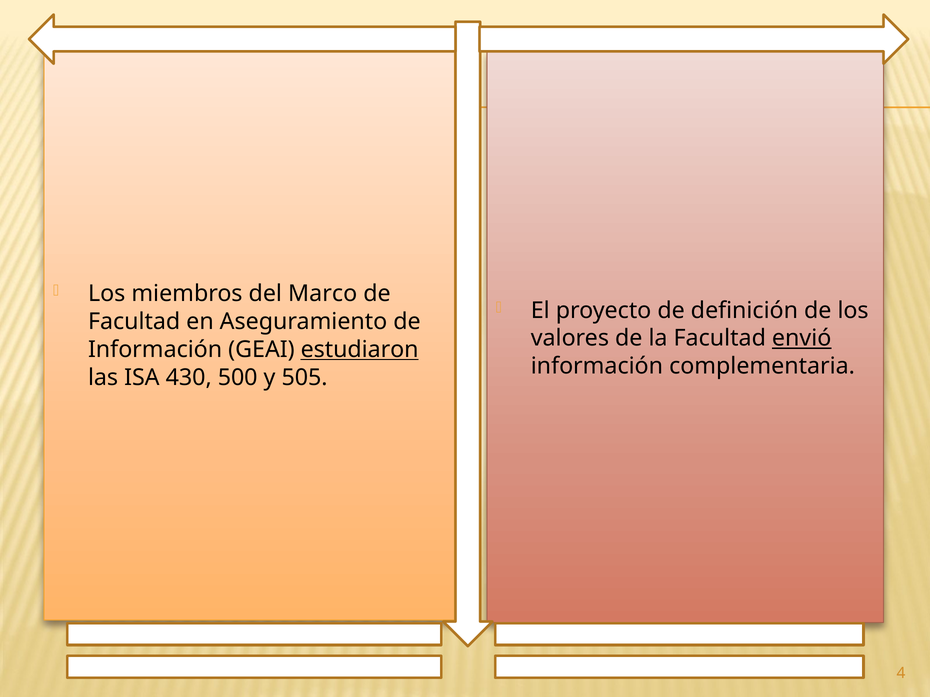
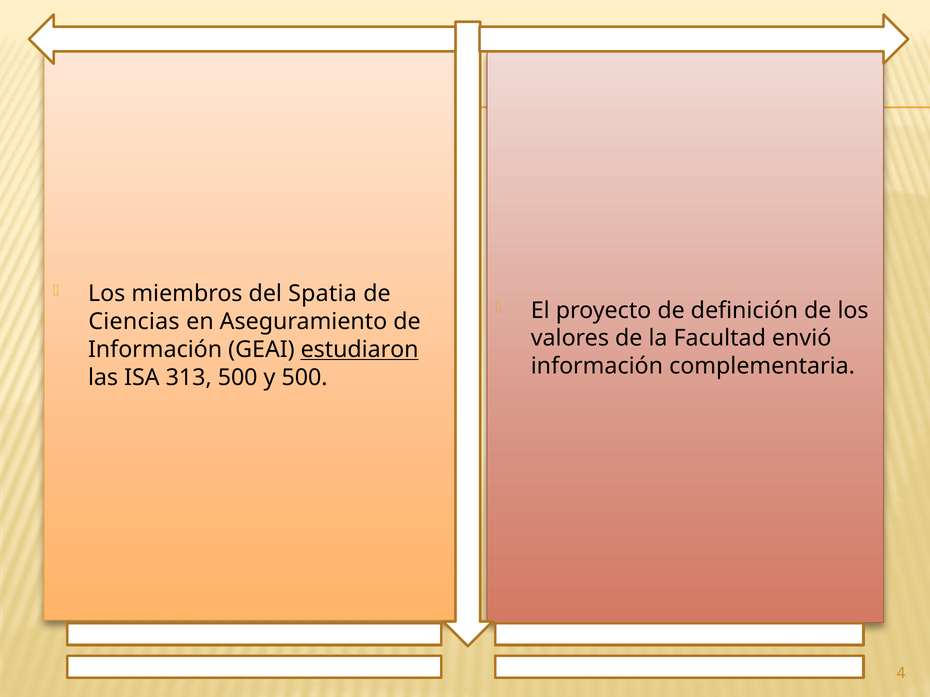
Marco: Marco -> Spatia
Facultad at (134, 322): Facultad -> Ciencias
envió underline: present -> none
430: 430 -> 313
y 505: 505 -> 500
